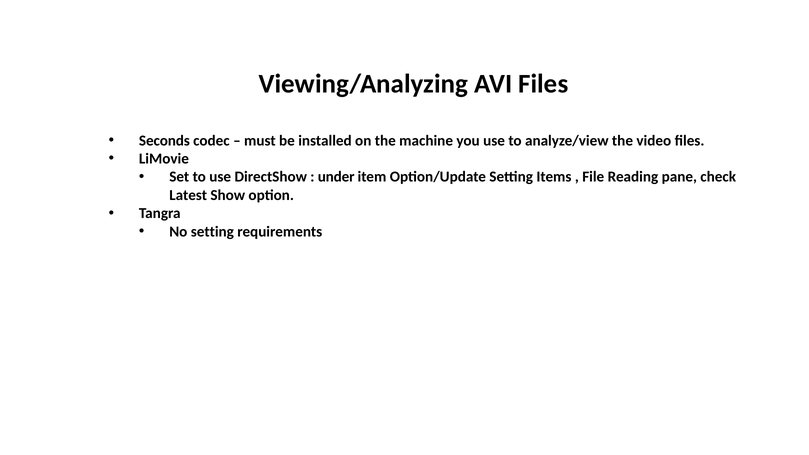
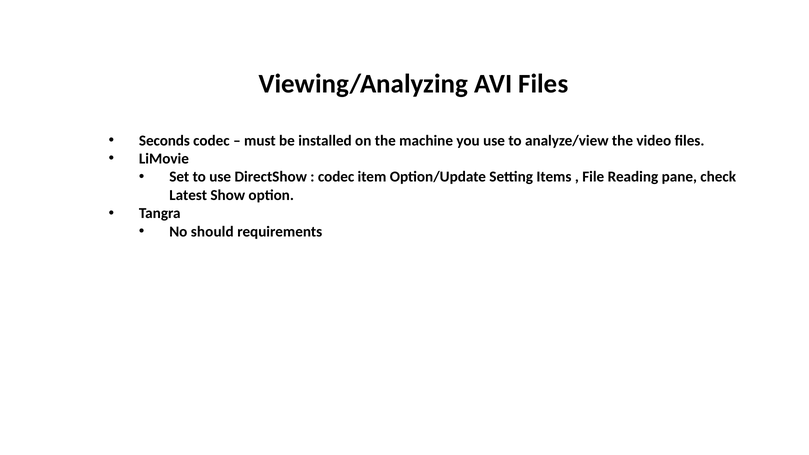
under at (336, 177): under -> codec
No setting: setting -> should
